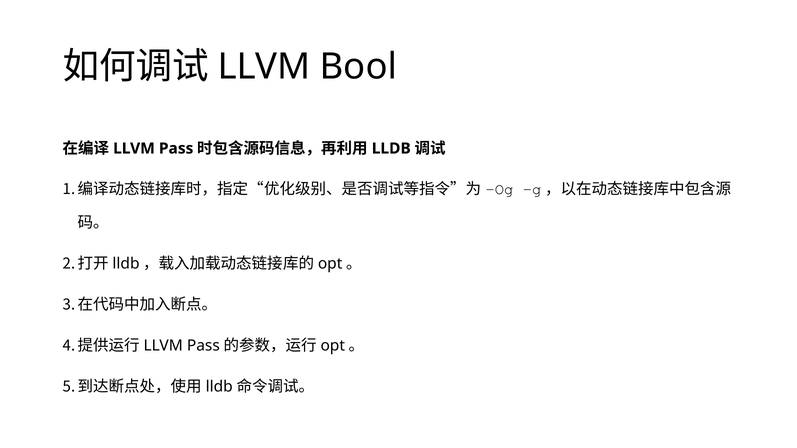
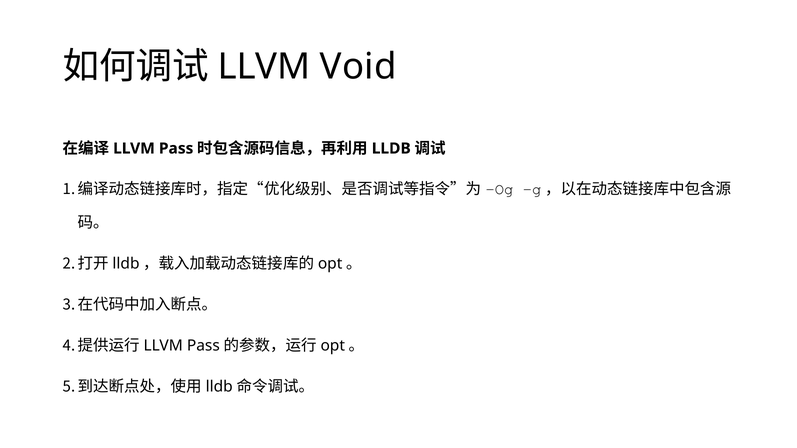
Bool: Bool -> Void
